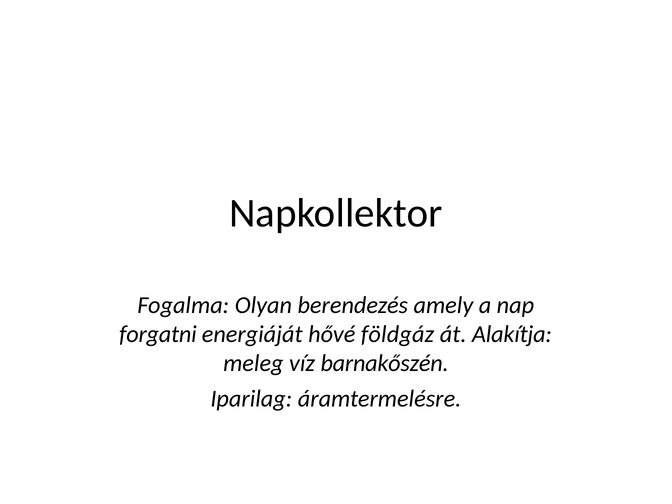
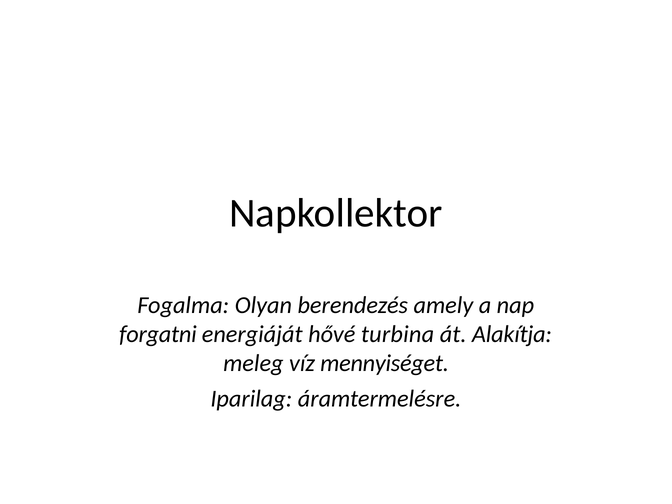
földgáz: földgáz -> turbina
barnakőszén: barnakőszén -> mennyiséget
